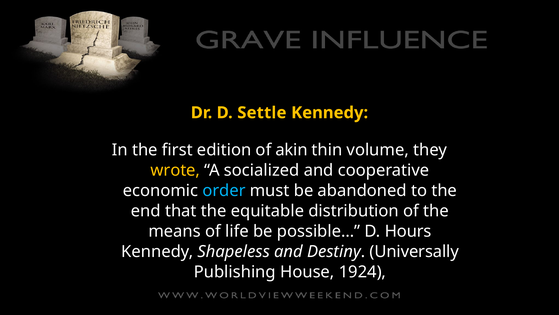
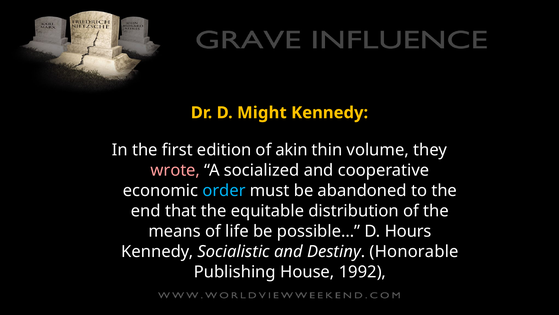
Settle: Settle -> Might
wrote colour: yellow -> pink
Shapeless: Shapeless -> Socialistic
Universally: Universally -> Honorable
1924: 1924 -> 1992
